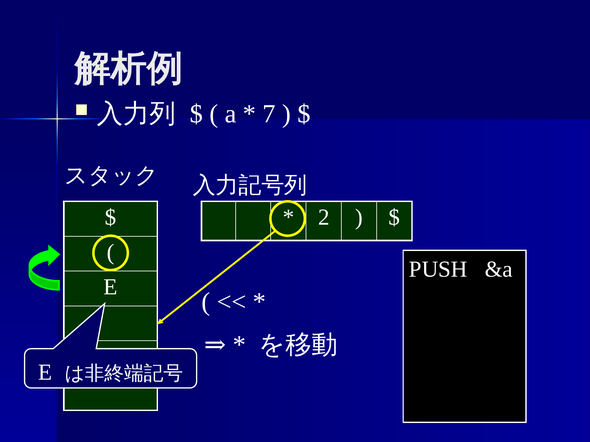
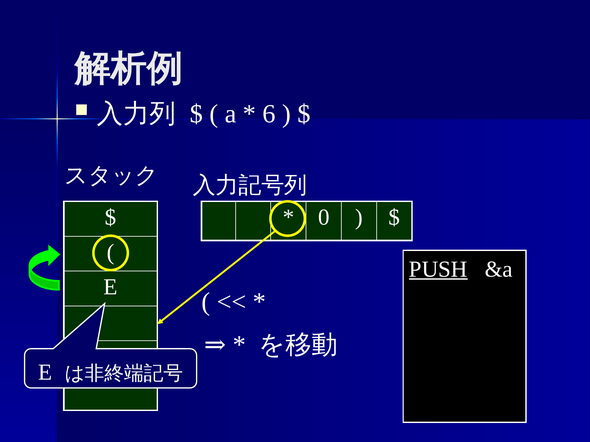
7: 7 -> 6
2: 2 -> 0
PUSH underline: none -> present
